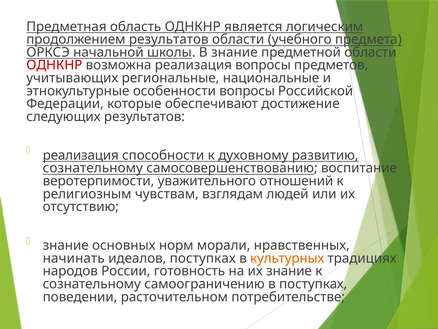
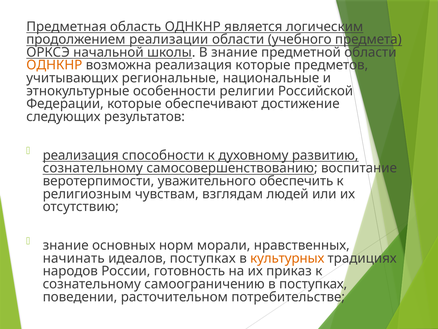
продолжением результатов: результатов -> реализации
ОДНКНР at (54, 65) colour: red -> orange
реализация вопросы: вопросы -> которые
особенности вопросы: вопросы -> религии
отношений: отношений -> обеспечить
их знание: знание -> приказ
